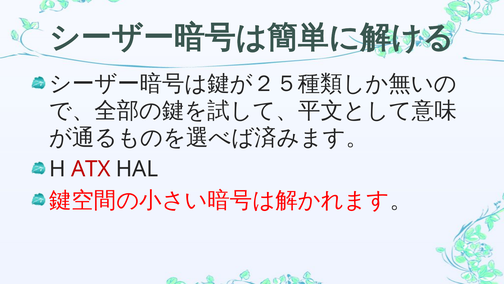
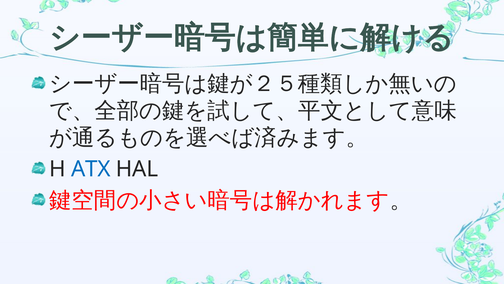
ATX colour: red -> blue
